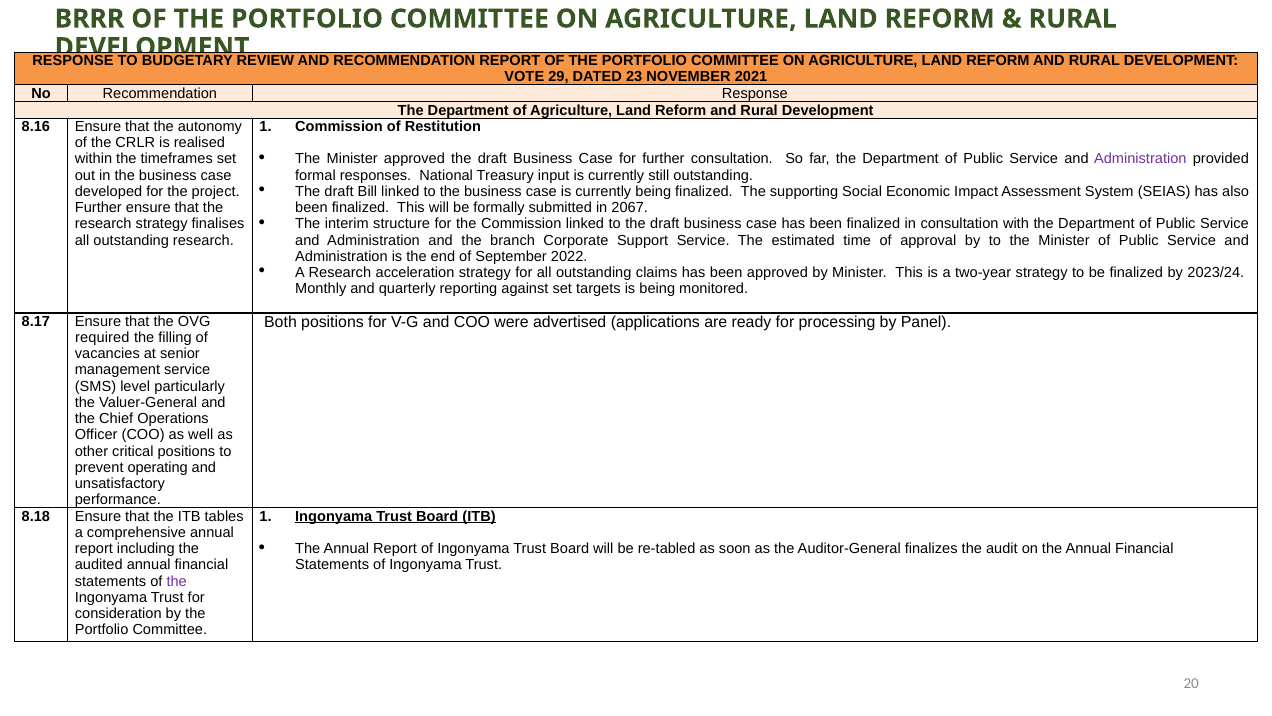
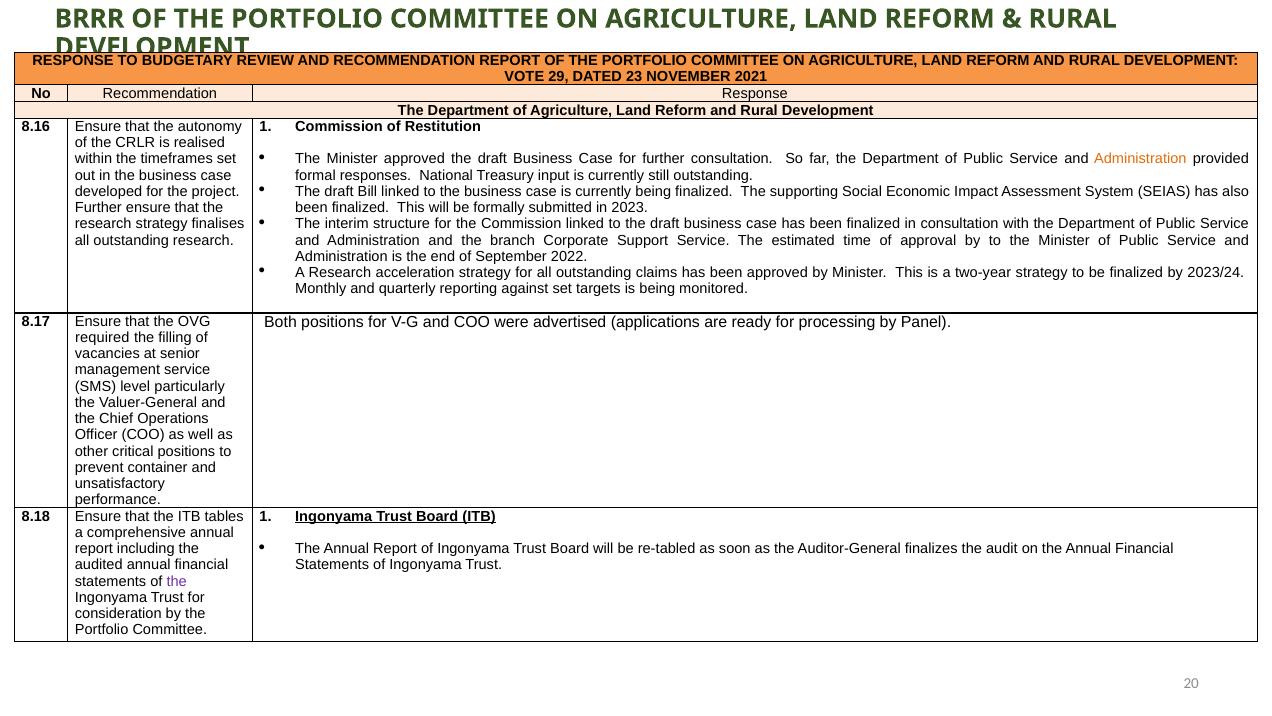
Administration at (1140, 159) colour: purple -> orange
2067: 2067 -> 2023
operating: operating -> container
